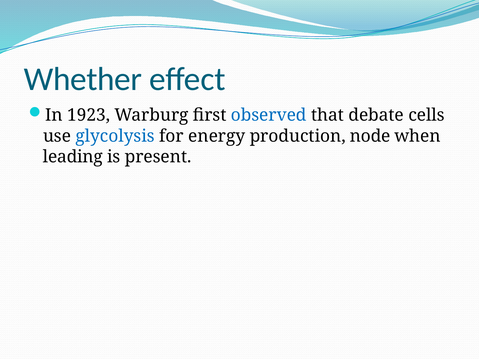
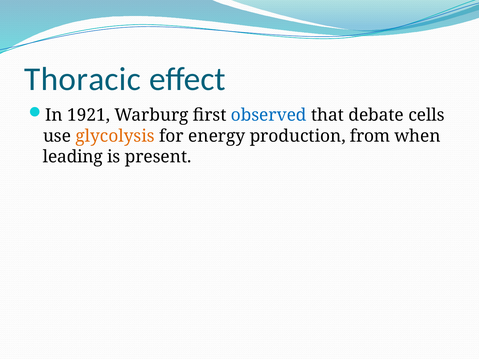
Whether: Whether -> Thoracic
1923: 1923 -> 1921
glycolysis colour: blue -> orange
node: node -> from
